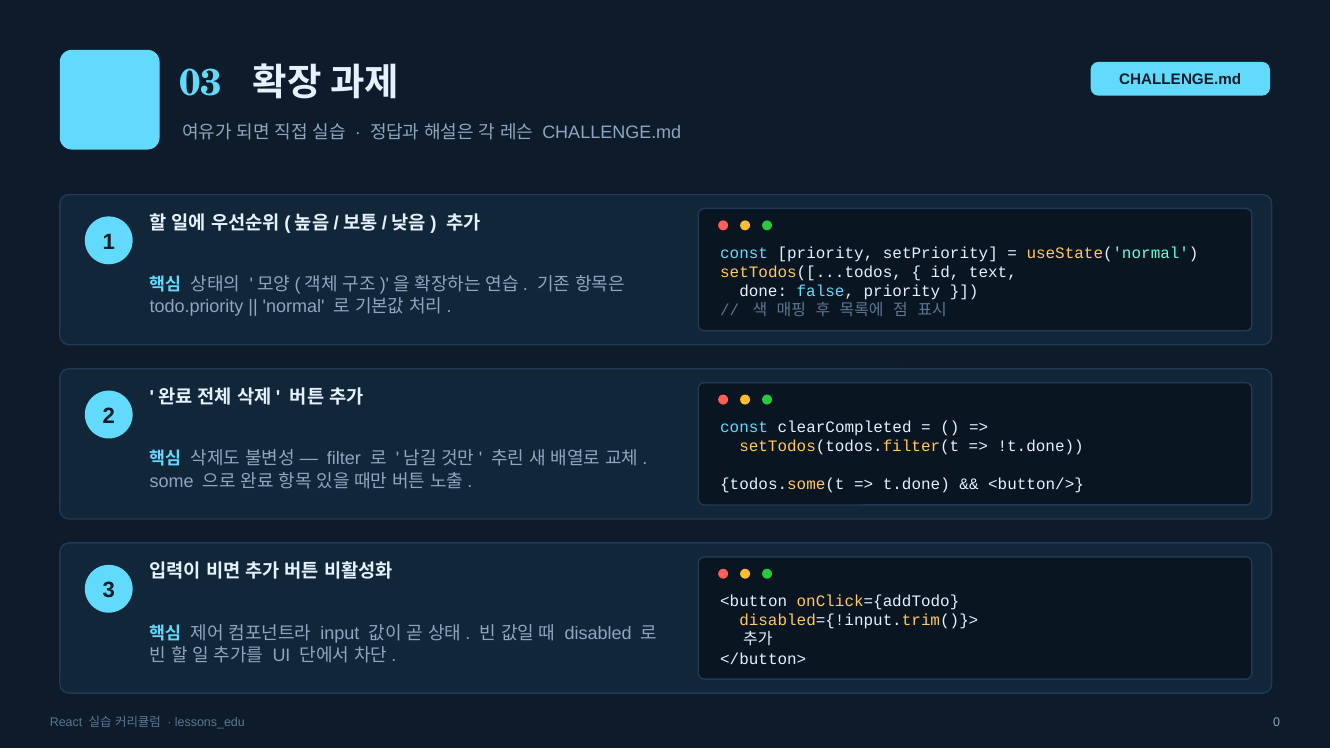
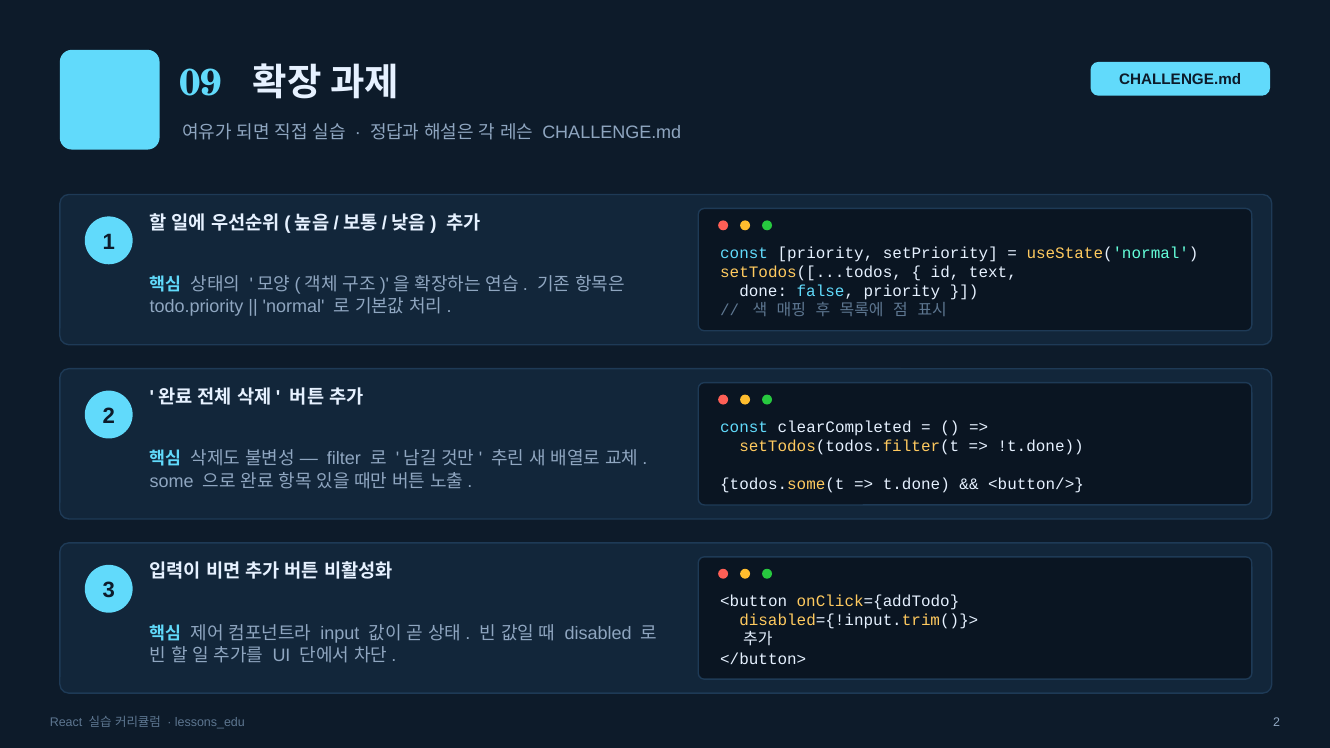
03: 03 -> 09
lessons_edu 0: 0 -> 2
